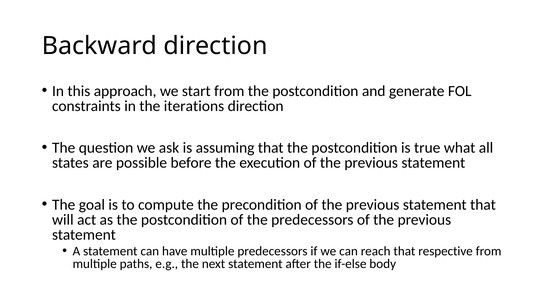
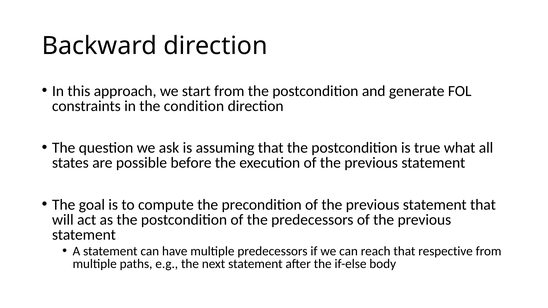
iterations: iterations -> condition
